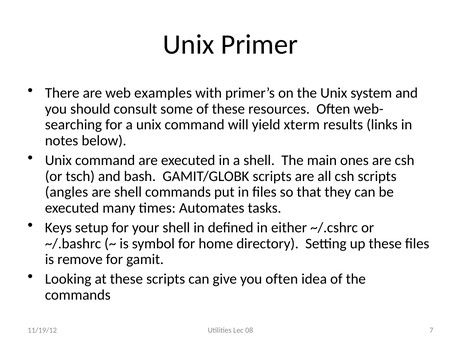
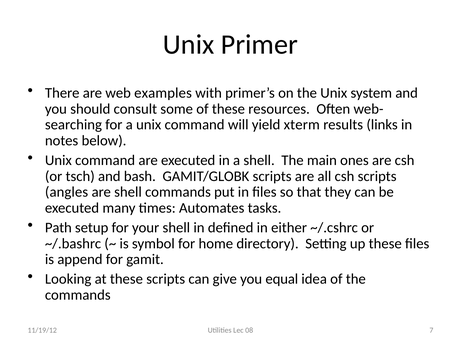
Keys: Keys -> Path
remove: remove -> append
you often: often -> equal
